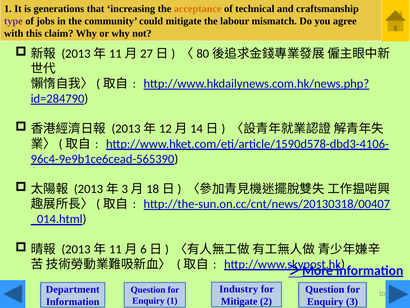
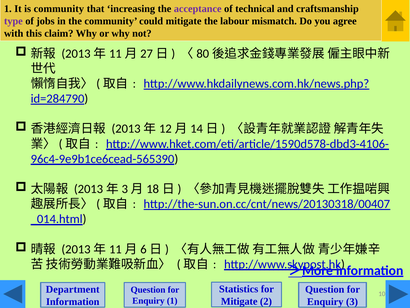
is generations: generations -> community
acceptance colour: orange -> purple
Industry: Industry -> Statistics
